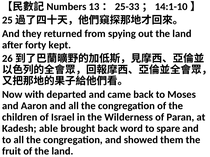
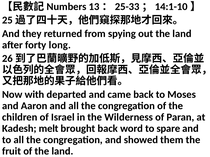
kept: kept -> long
able: able -> melt
